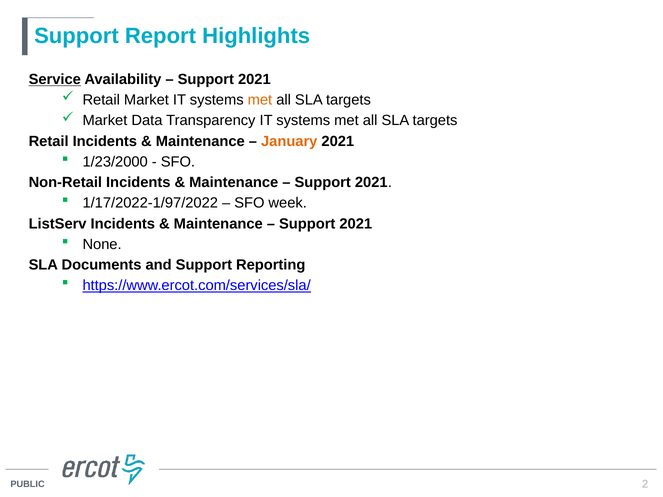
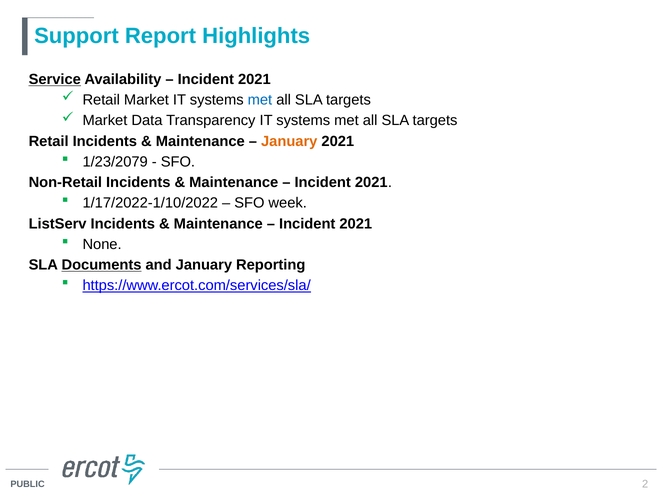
Support at (206, 79): Support -> Incident
met at (260, 100) colour: orange -> blue
1/23/2000: 1/23/2000 -> 1/23/2079
Support at (323, 183): Support -> Incident
1/17/2022-1/97/2022: 1/17/2022-1/97/2022 -> 1/17/2022-1/10/2022
Support at (307, 224): Support -> Incident
Documents underline: none -> present
and Support: Support -> January
